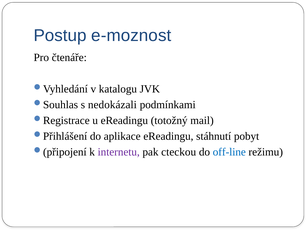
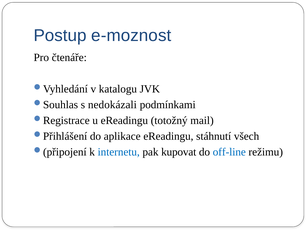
pobyt: pobyt -> všech
internetu colour: purple -> blue
cteckou: cteckou -> kupovat
